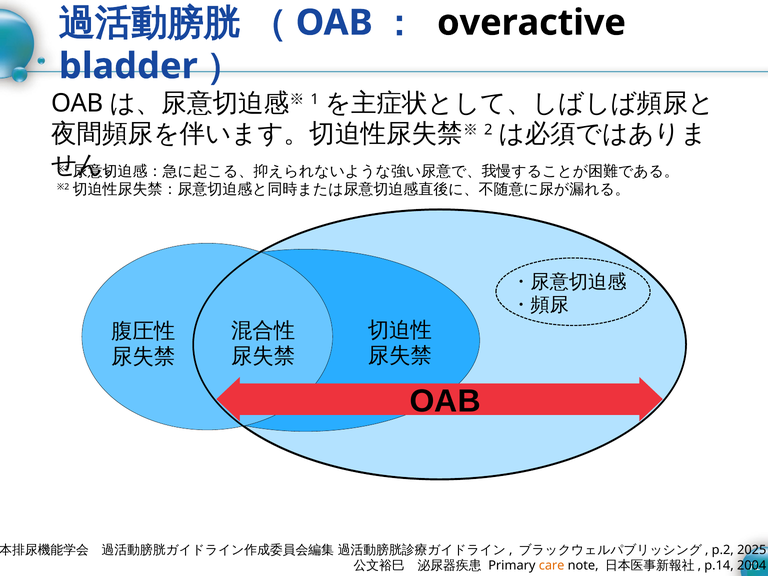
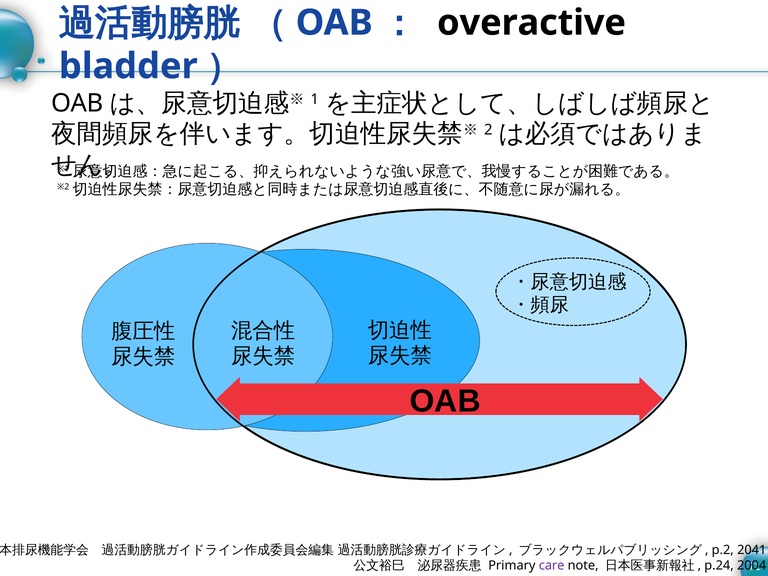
2025: 2025 -> 2041
care colour: orange -> purple
p.14: p.14 -> p.24
